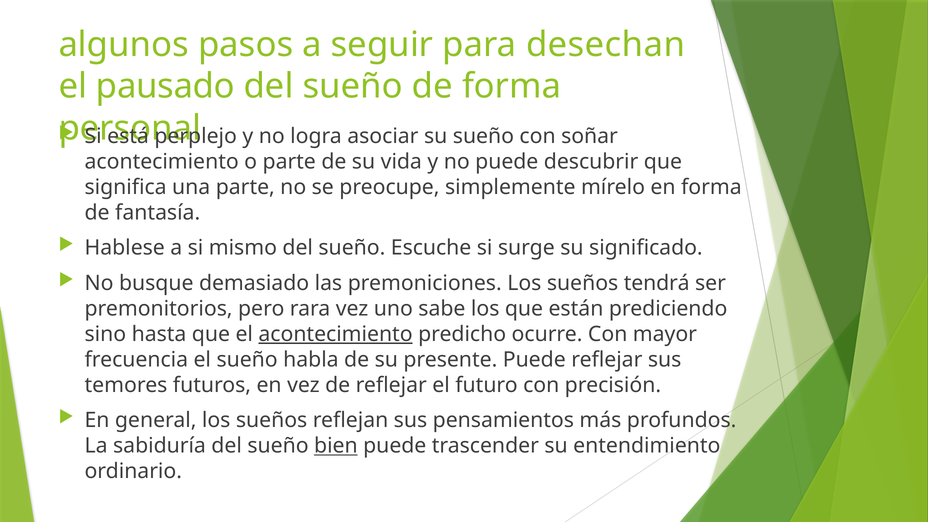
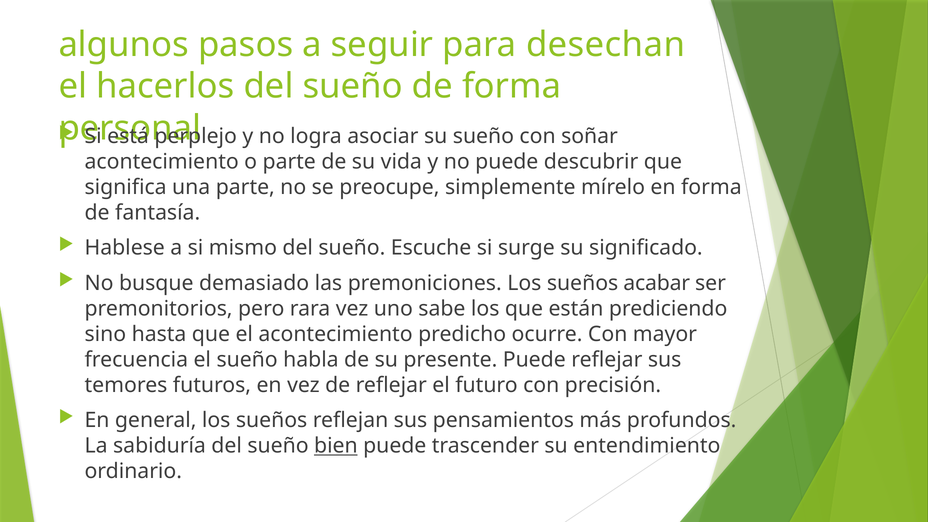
pausado: pausado -> hacerlos
tendrá: tendrá -> acabar
acontecimiento at (336, 334) underline: present -> none
